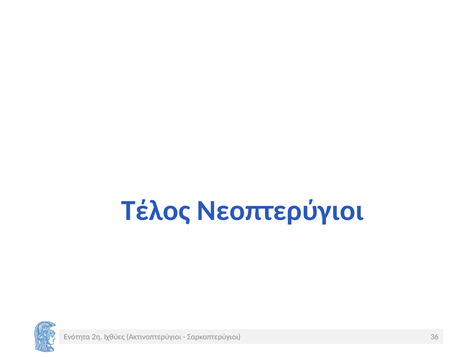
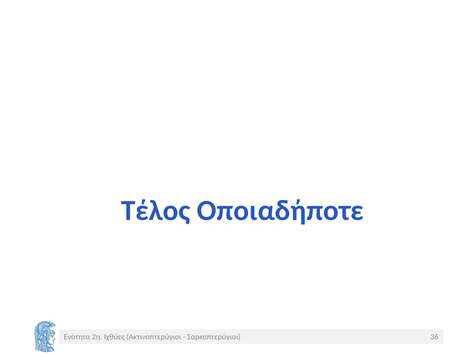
Νεοπτερύγιοι: Νεοπτερύγιοι -> Οποιαδήποτε
